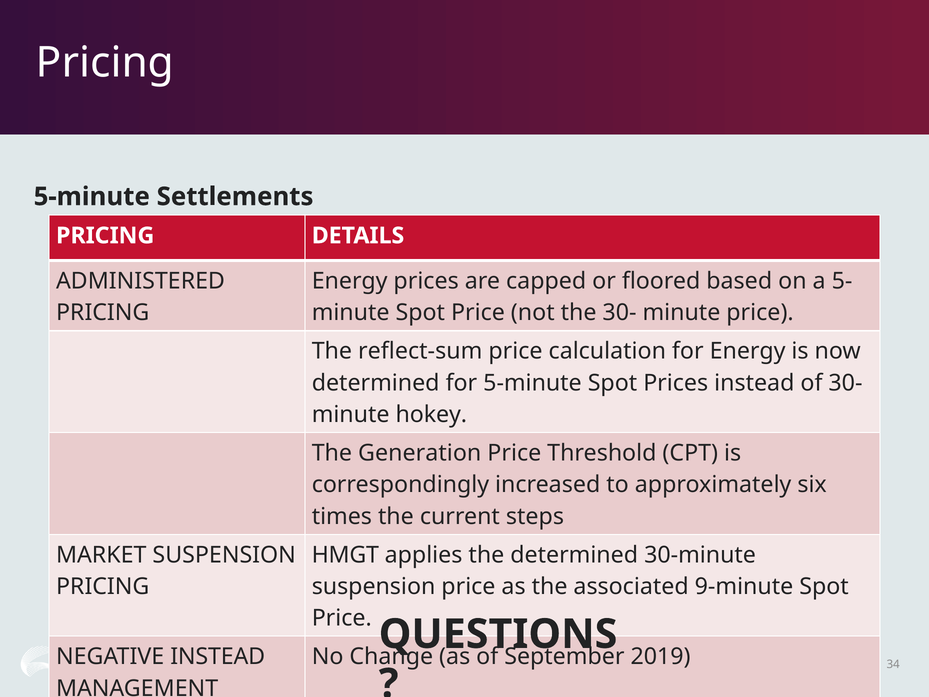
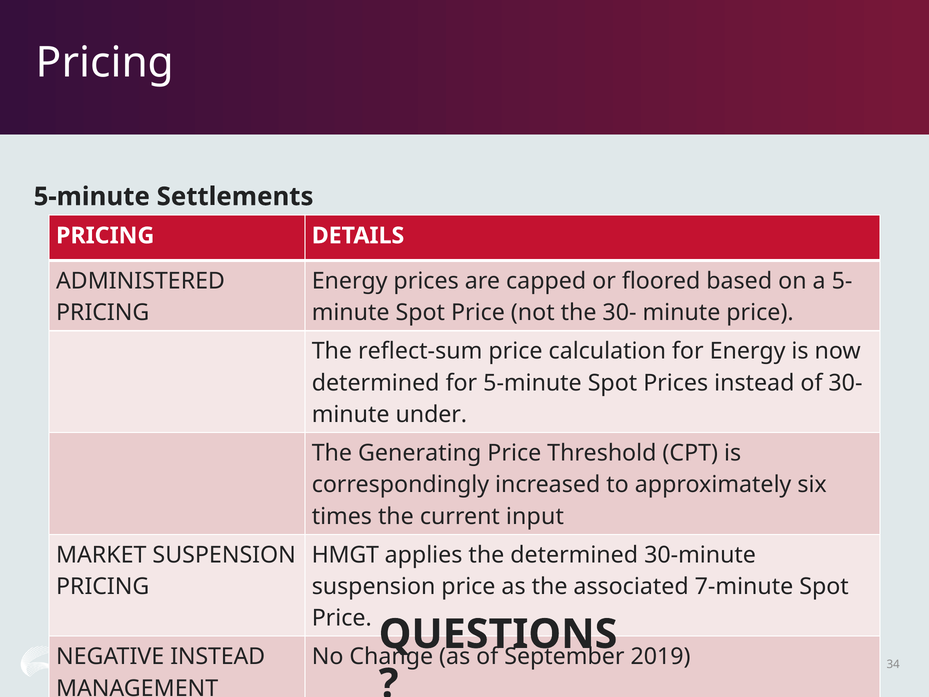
hokey: hokey -> under
Generation: Generation -> Generating
steps: steps -> input
9-minute: 9-minute -> 7-minute
